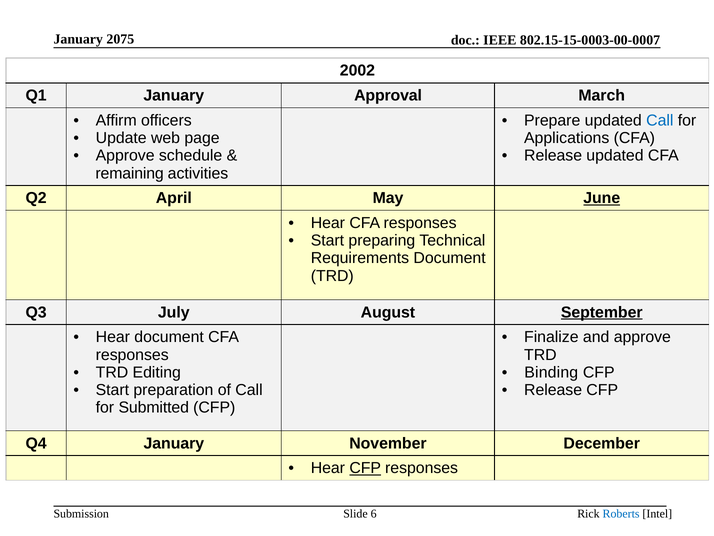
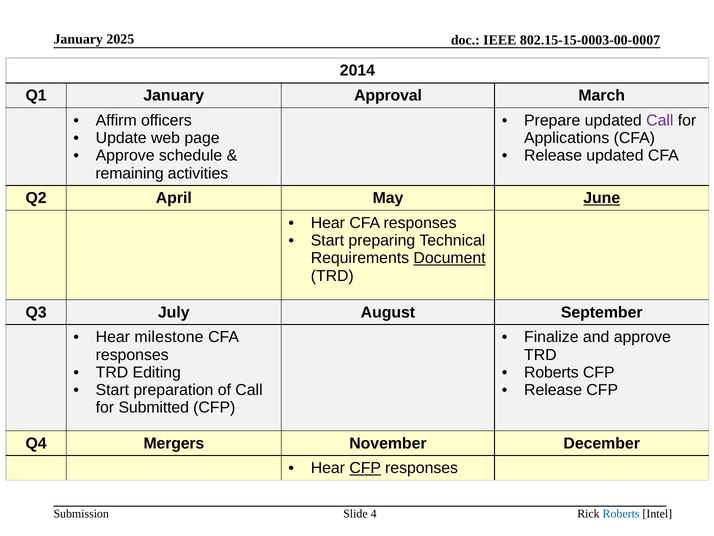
2075: 2075 -> 2025
2002: 2002 -> 2014
Call at (660, 120) colour: blue -> purple
Document at (450, 258) underline: none -> present
September underline: present -> none
Hear document: document -> milestone
Binding at (551, 372): Binding -> Roberts
Q4 January: January -> Mergers
6: 6 -> 4
